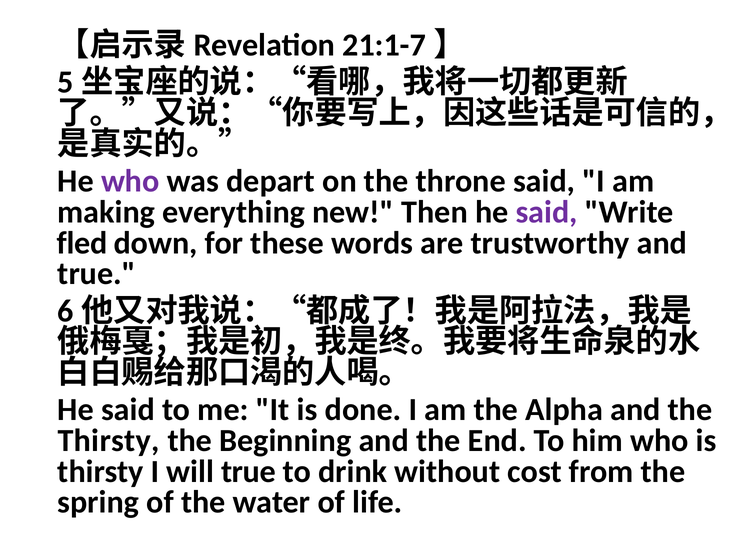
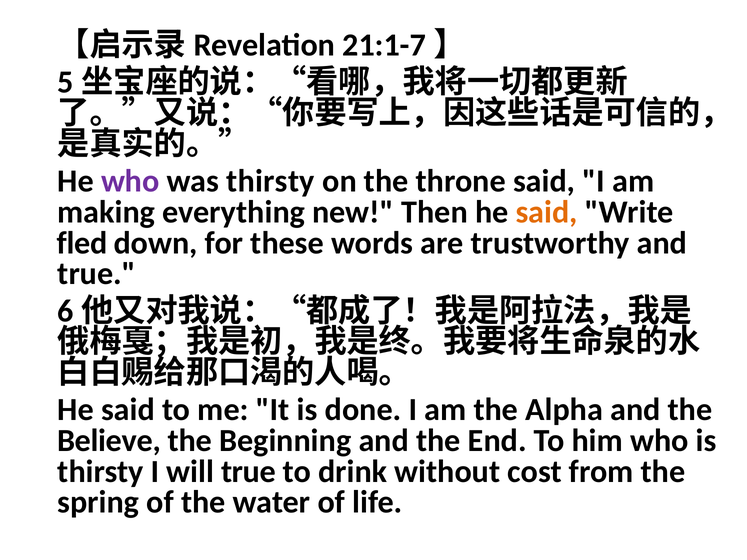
was depart: depart -> thirsty
said at (547, 212) colour: purple -> orange
Thirsty at (109, 441): Thirsty -> Believe
